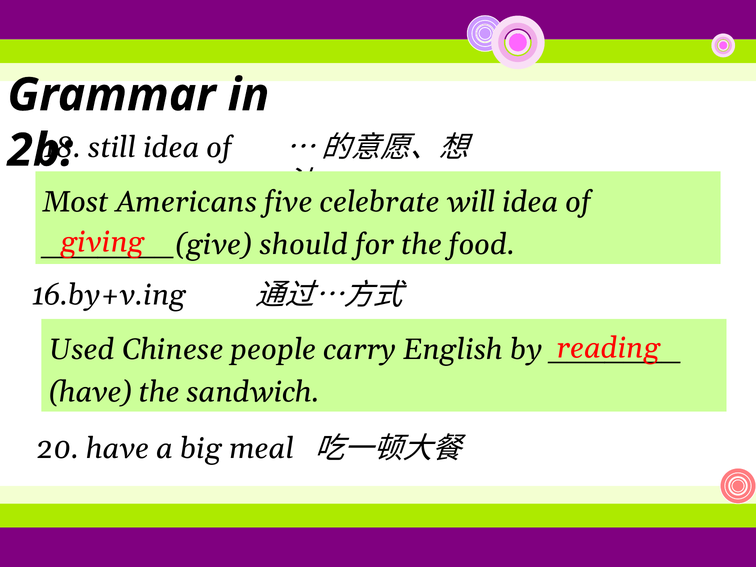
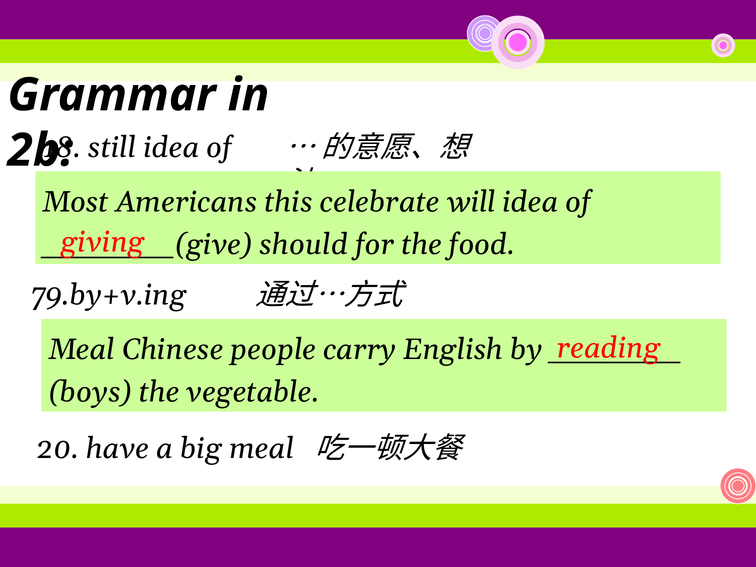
five: five -> this
16.by+v.ing: 16.by+v.ing -> 79.by+v.ing
Used at (82, 350): Used -> Meal
have at (90, 392): have -> boys
sandwich: sandwich -> vegetable
